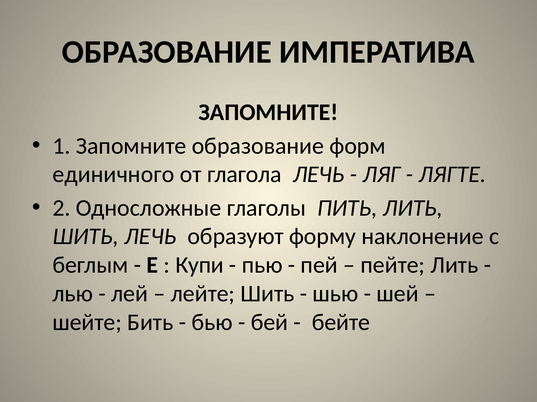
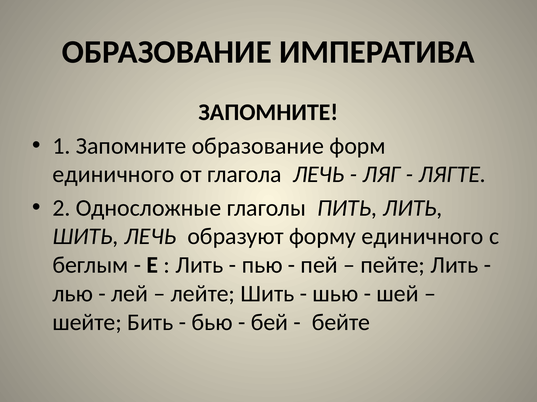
форму наклонение: наклонение -> единичного
Купи at (200, 266): Купи -> Лить
